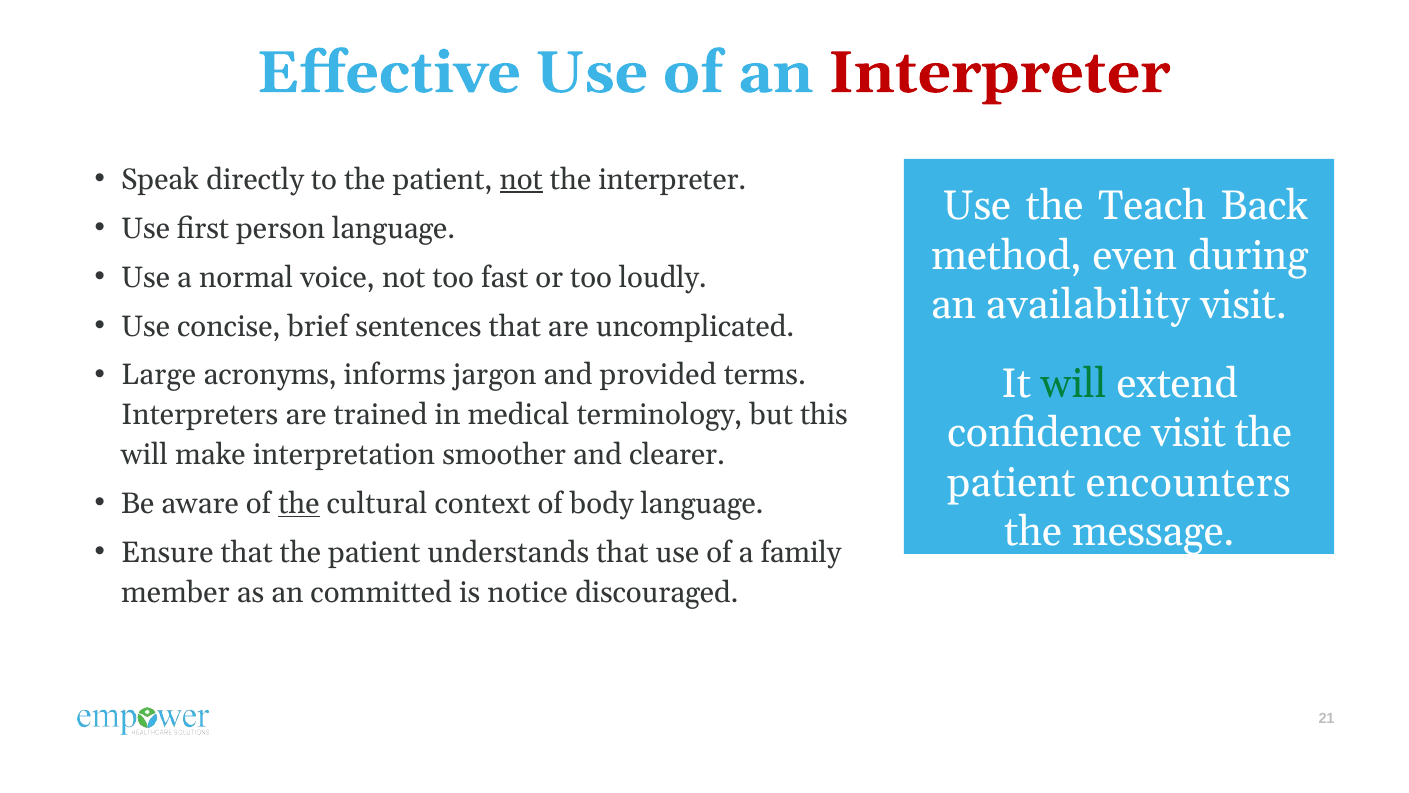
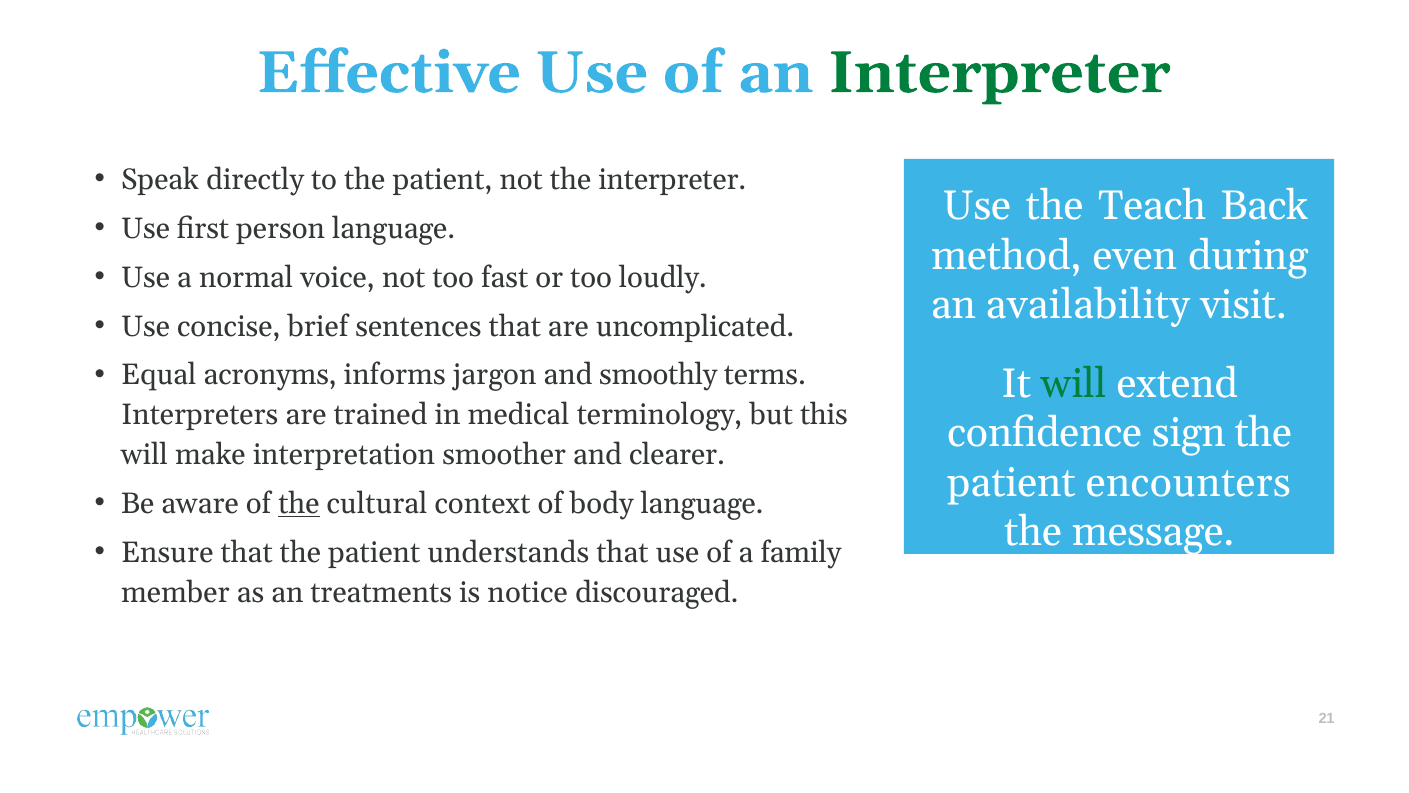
Interpreter at (999, 73) colour: red -> green
not at (521, 179) underline: present -> none
Large: Large -> Equal
provided: provided -> smoothly
confidence visit: visit -> sign
committed: committed -> treatments
